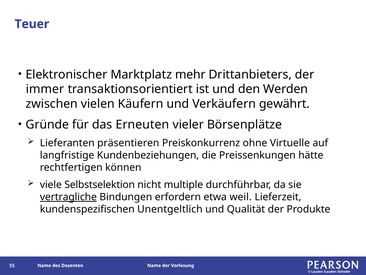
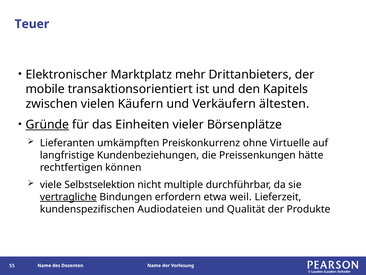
immer: immer -> mobile
Werden: Werden -> Kapitels
gewährt: gewährt -> ältesten
Gründe underline: none -> present
Erneuten: Erneuten -> Einheiten
präsentieren: präsentieren -> umkämpften
Unentgeltlich: Unentgeltlich -> Audiodateien
